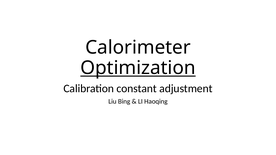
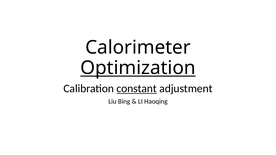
constant underline: none -> present
